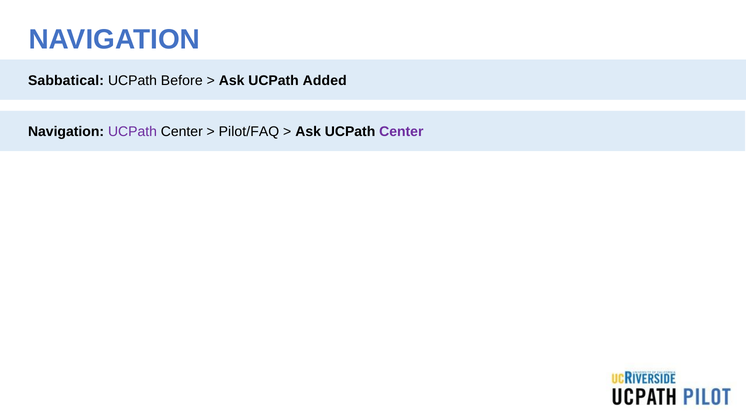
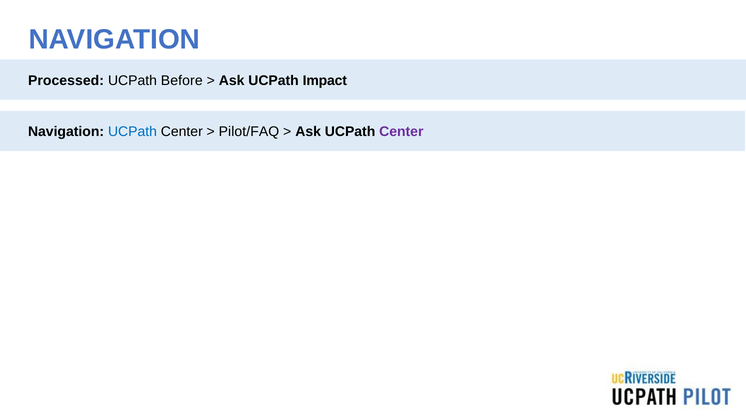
Sabbatical: Sabbatical -> Processed
Added: Added -> Impact
UCPath at (132, 132) colour: purple -> blue
